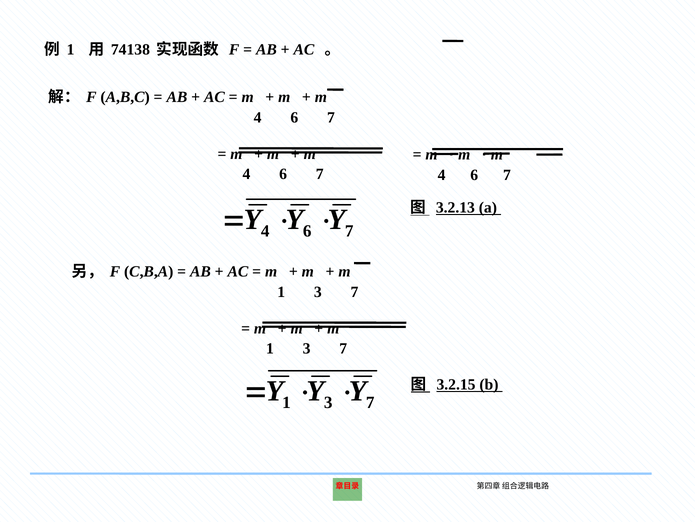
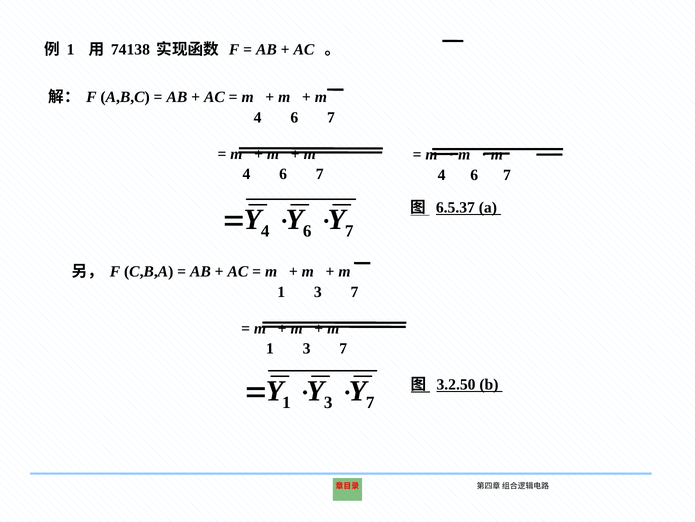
3.2.13: 3.2.13 -> 6.5.37
3.2.15: 3.2.15 -> 3.2.50
